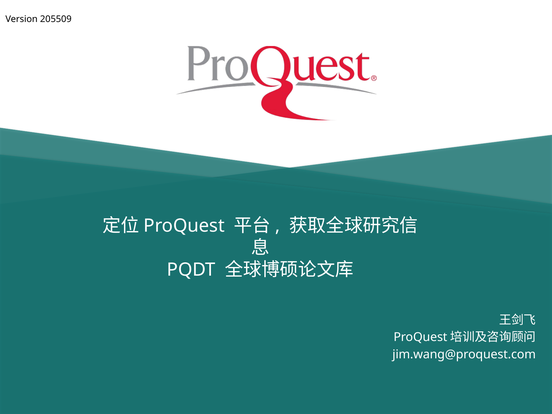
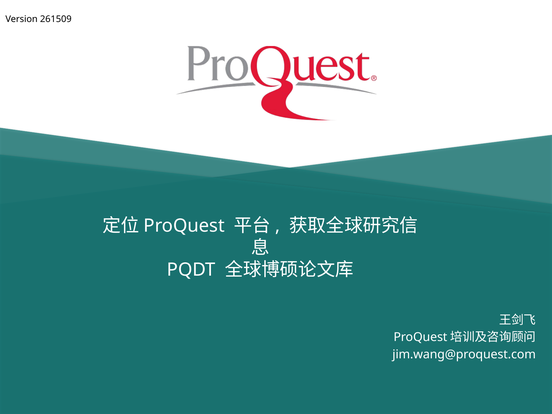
205509: 205509 -> 261509
